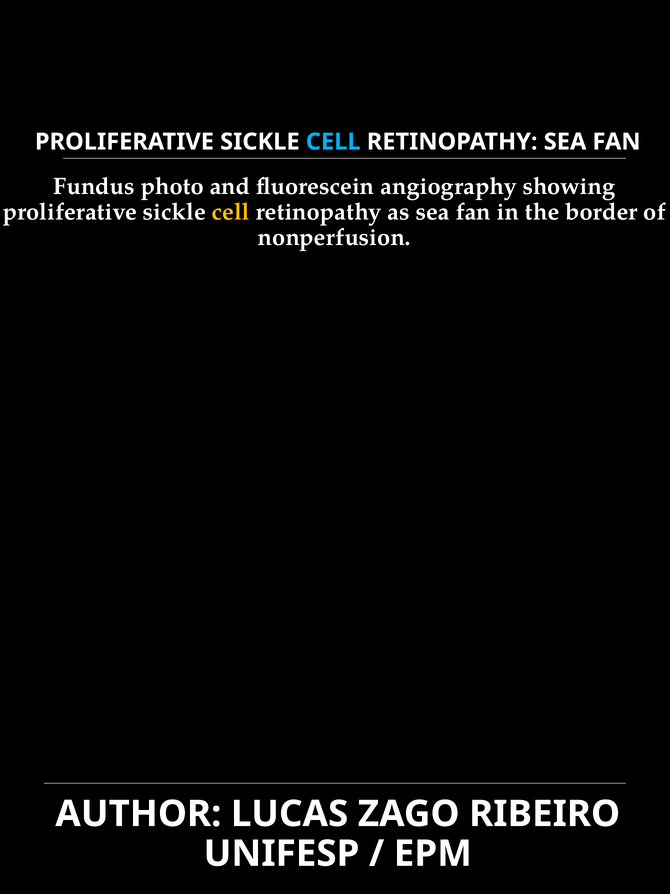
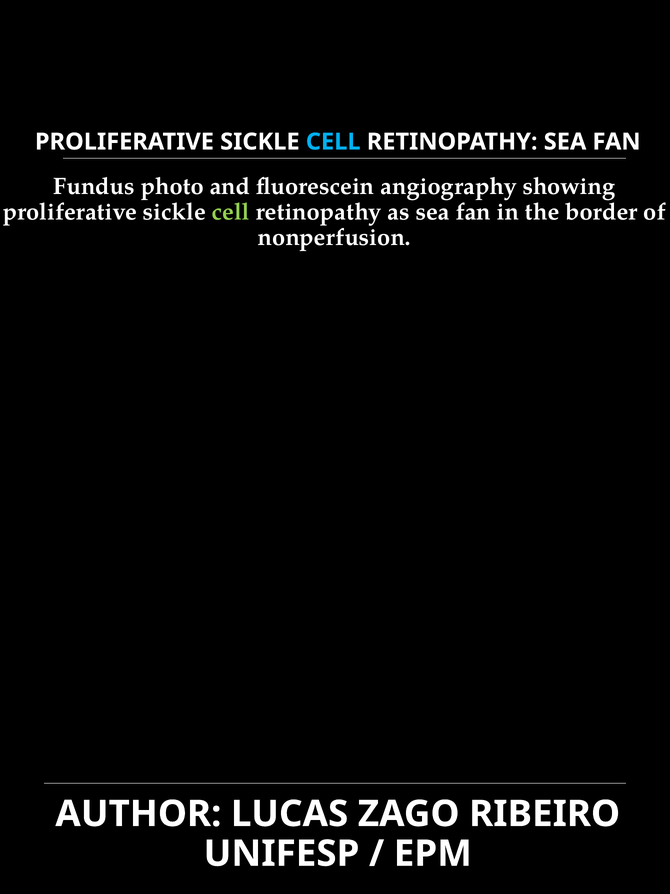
cell at (231, 212) colour: yellow -> light green
